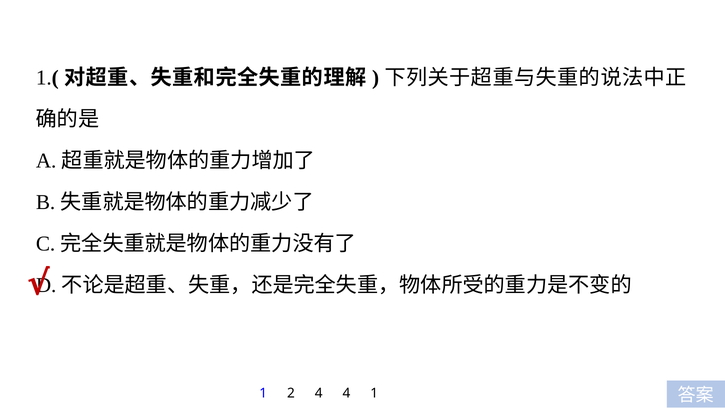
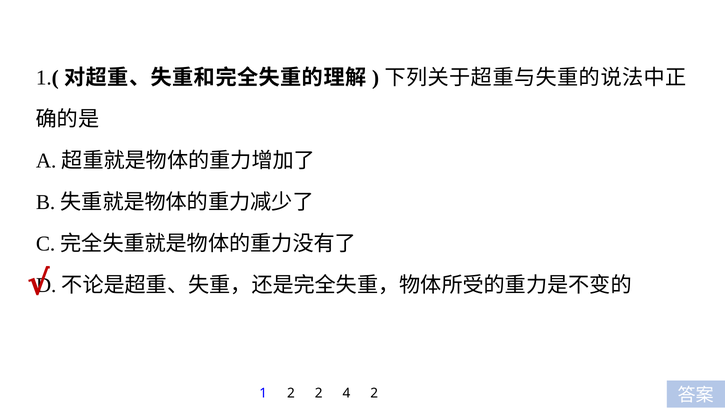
2 4: 4 -> 2
4 1: 1 -> 2
